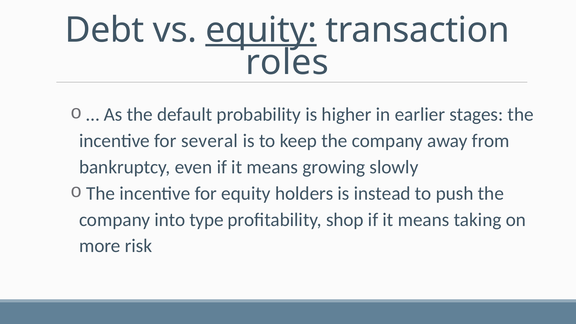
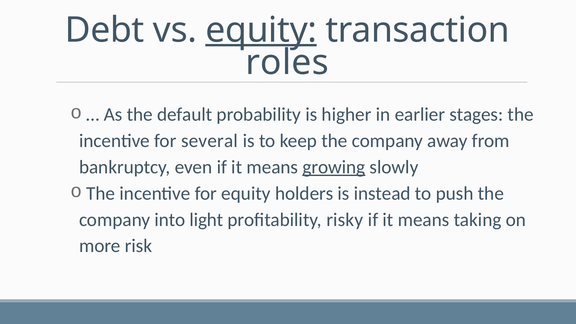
growing underline: none -> present
type: type -> light
shop: shop -> risky
